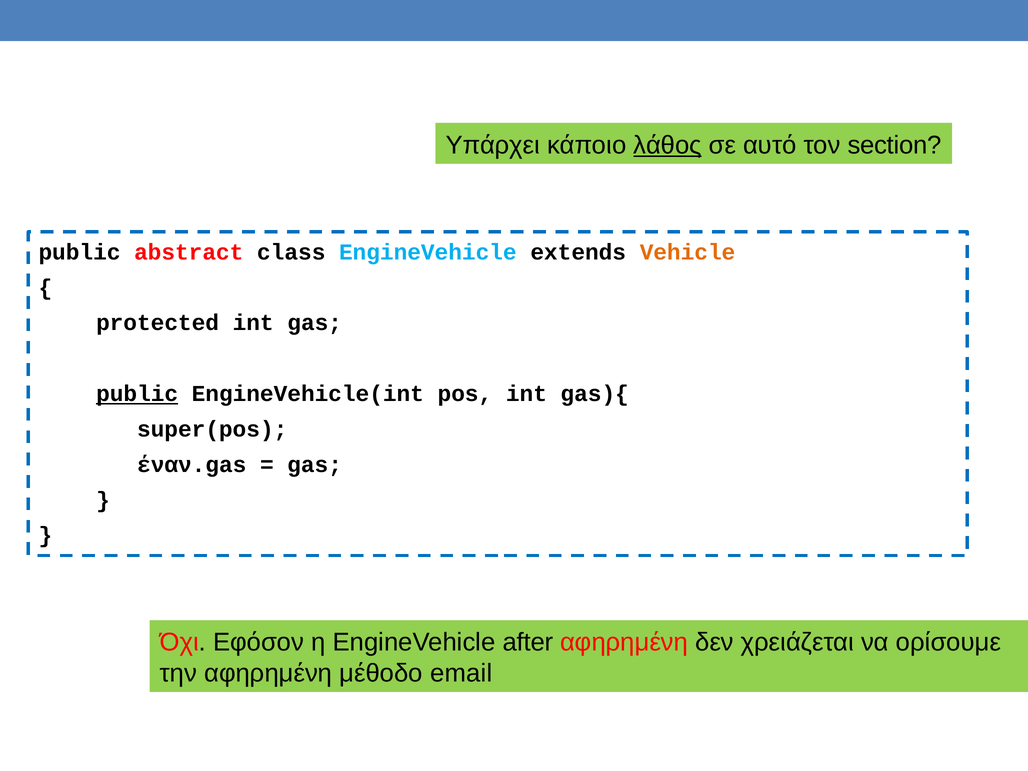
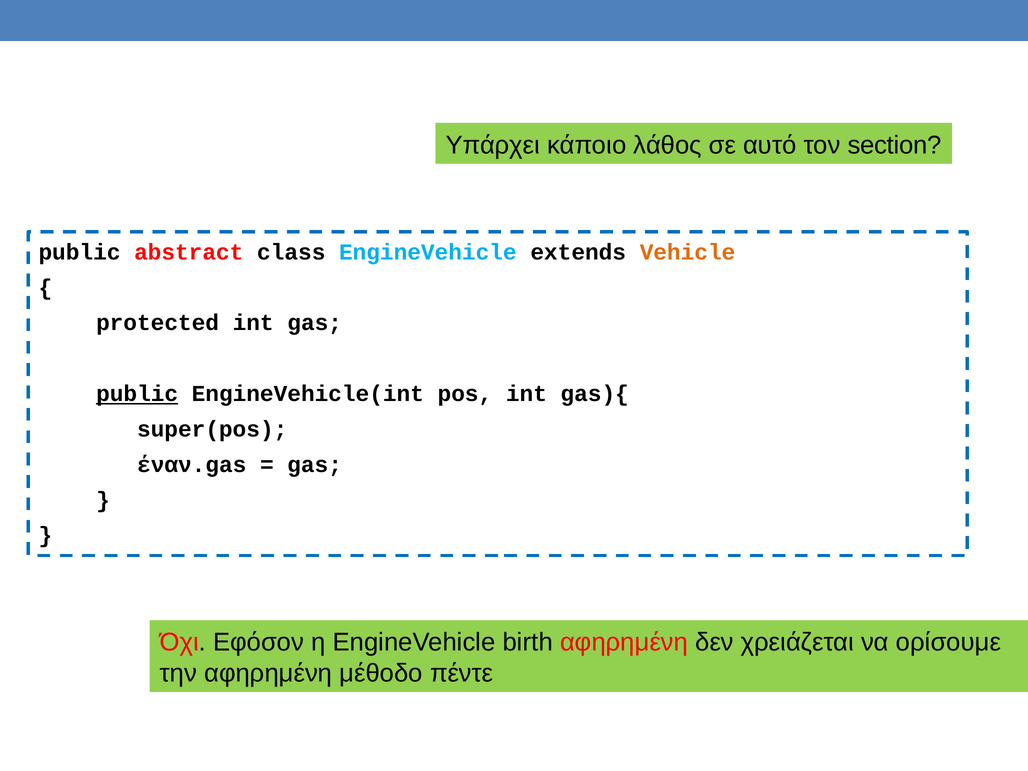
λάθος underline: present -> none
after: after -> birth
email: email -> πέντε
